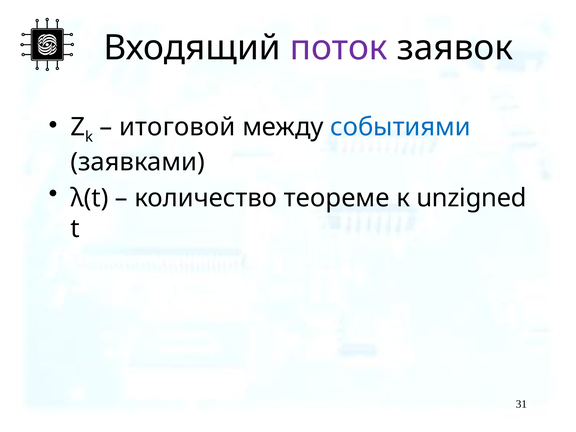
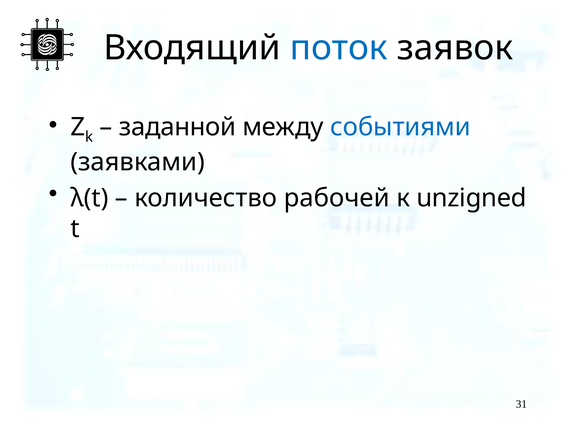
поток colour: purple -> blue
итоговой: итоговой -> заданной
теореме: теореме -> рабочей
